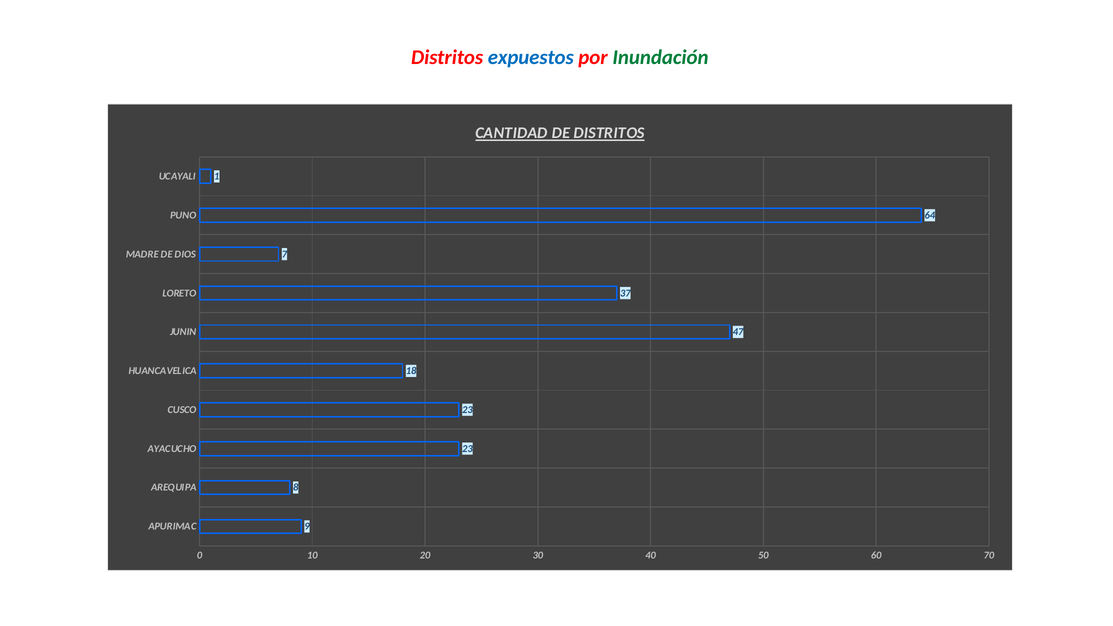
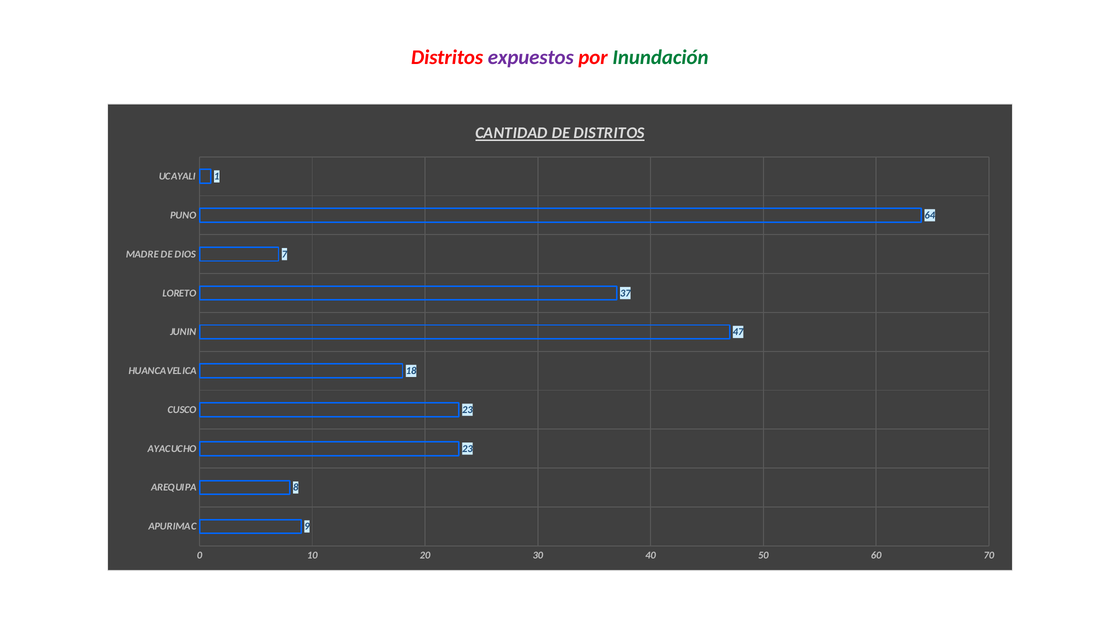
expuestos colour: blue -> purple
